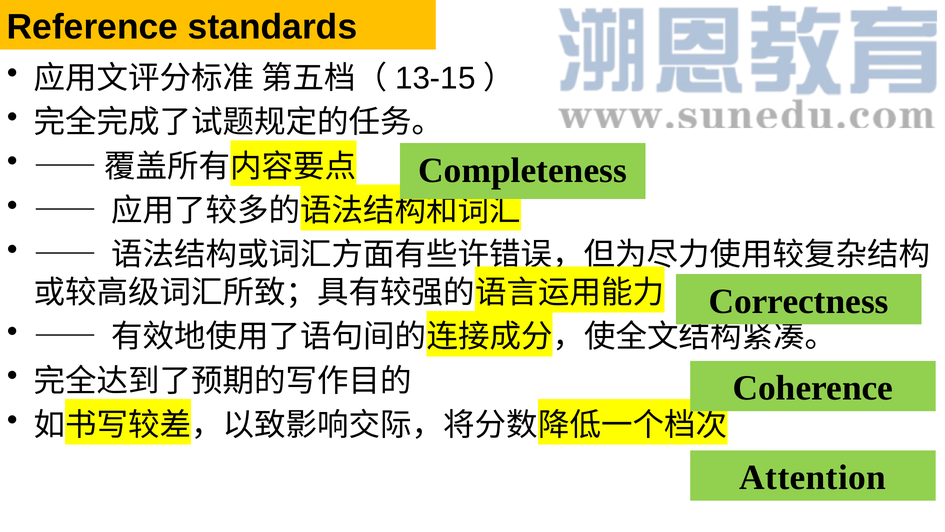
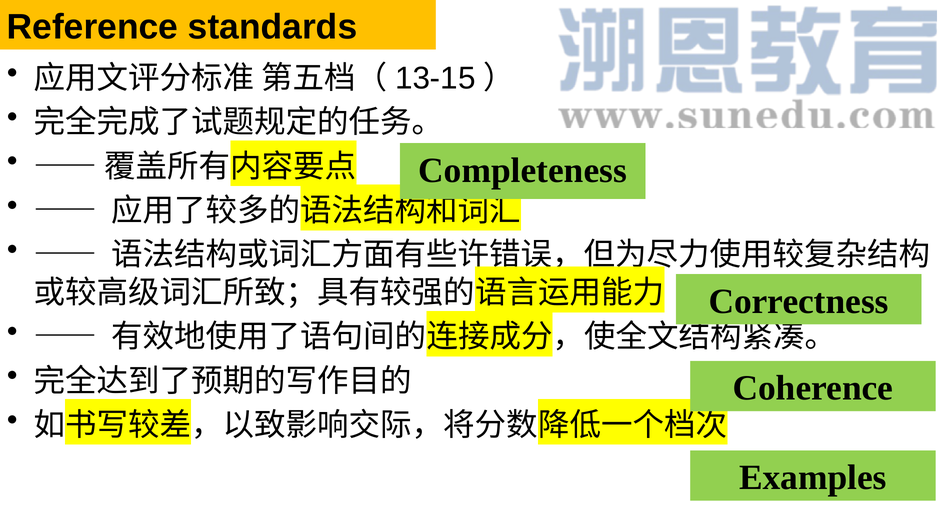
Attention: Attention -> Examples
